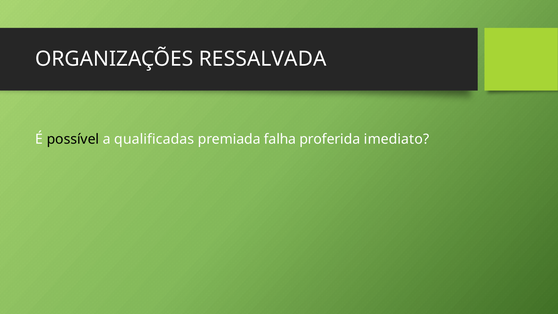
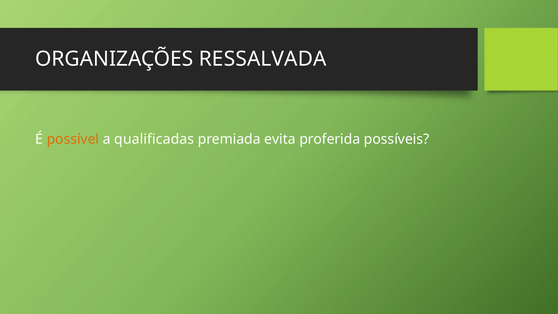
possível colour: black -> orange
falha: falha -> evita
imediato: imediato -> possíveis
